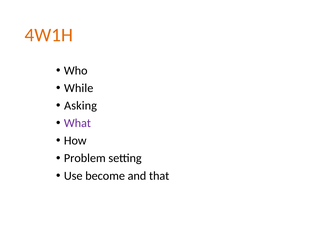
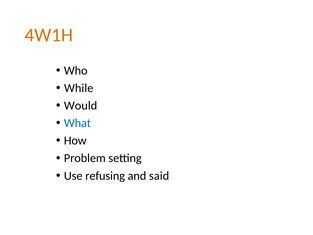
Asking: Asking -> Would
What colour: purple -> blue
become: become -> refusing
that: that -> said
